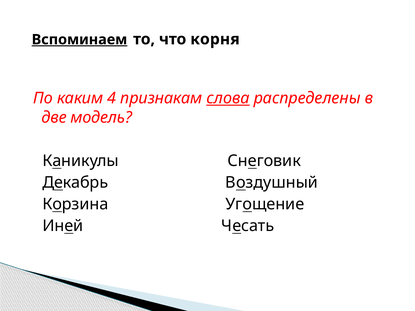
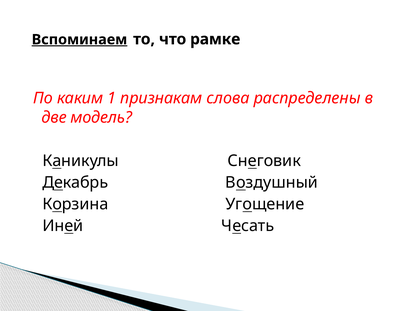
корня: корня -> рамке
4: 4 -> 1
слова underline: present -> none
